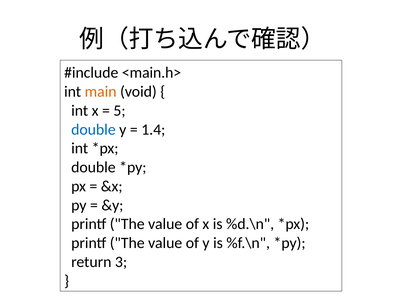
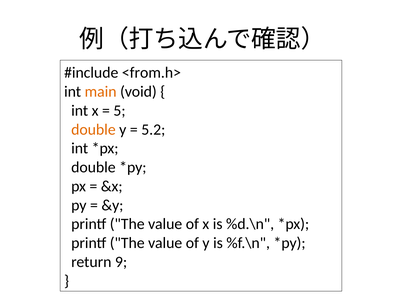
<main.h>: <main.h> -> <from.h>
double at (93, 129) colour: blue -> orange
1.4: 1.4 -> 5.2
3: 3 -> 9
